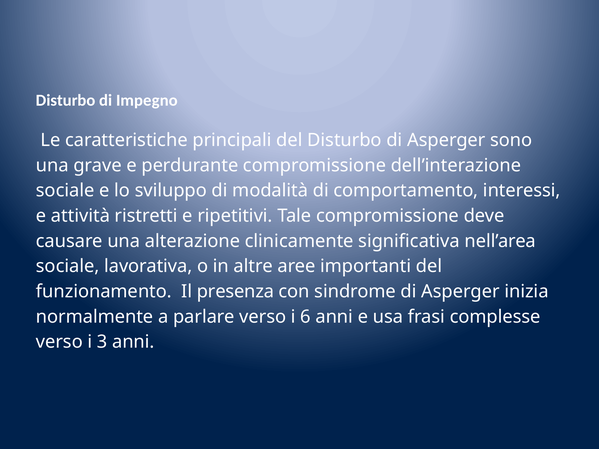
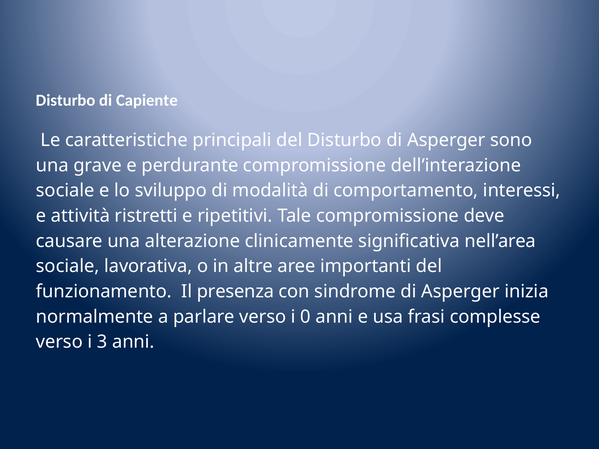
Impegno: Impegno -> Capiente
6: 6 -> 0
